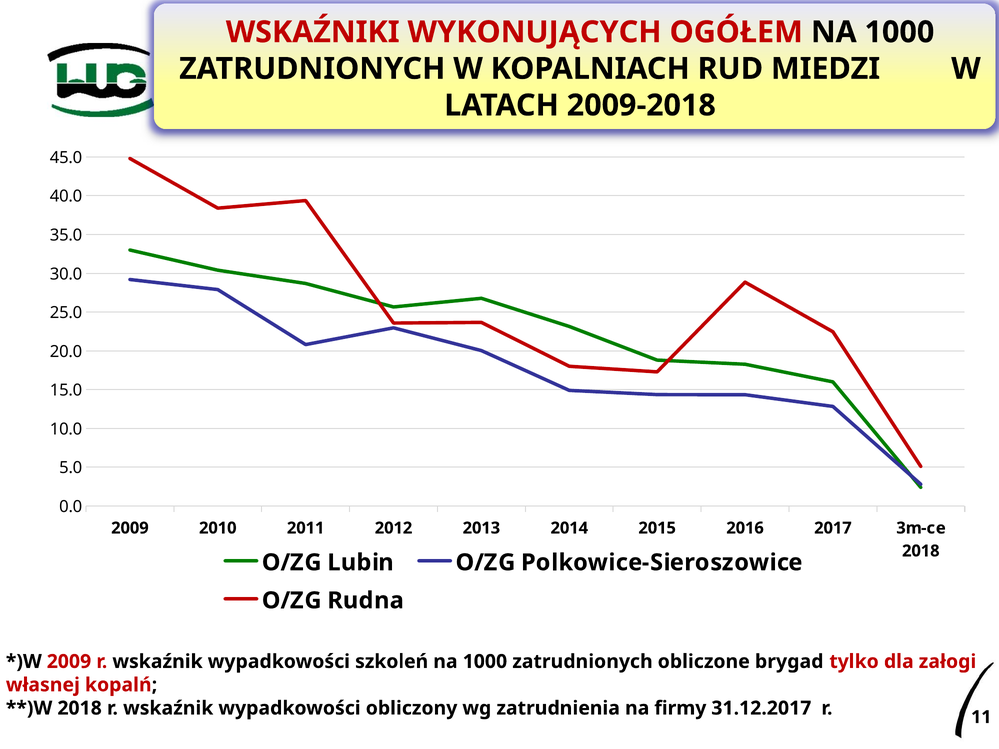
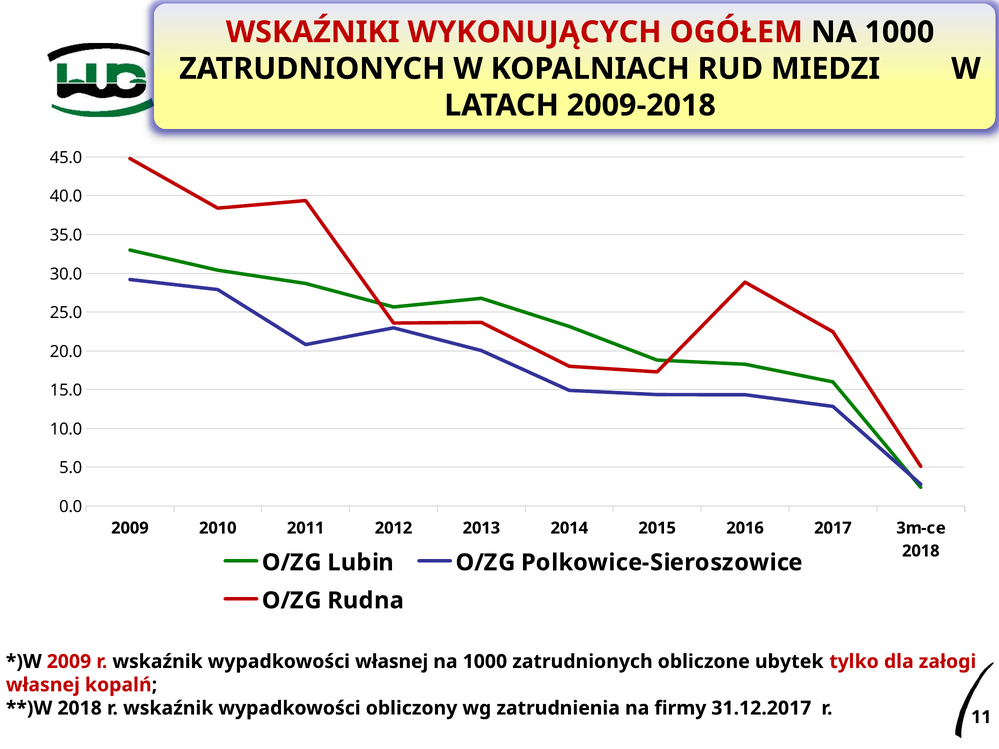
wypadkowości szkoleń: szkoleń -> własnej
brygad: brygad -> ubytek
